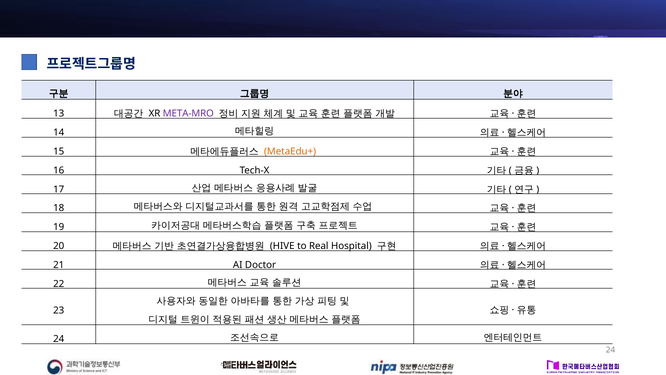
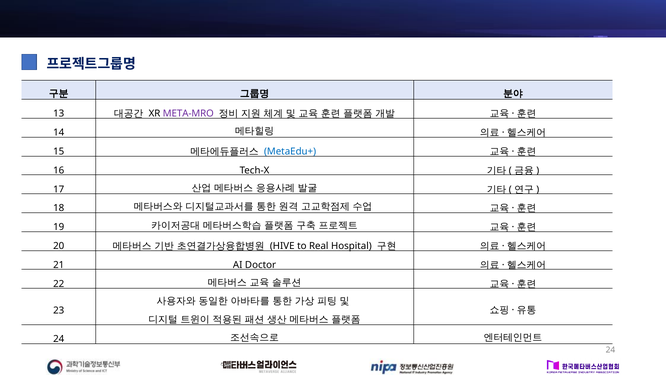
MetaEdu+ colour: orange -> blue
